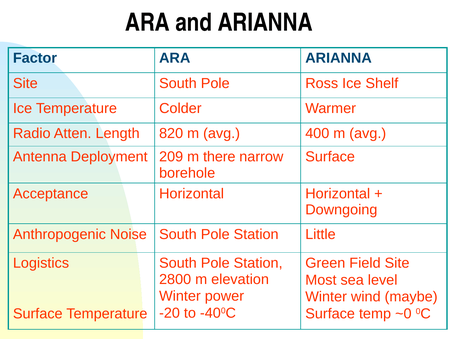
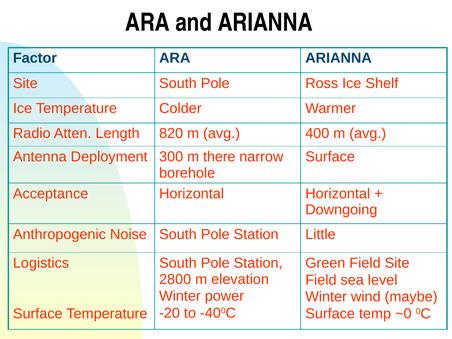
209: 209 -> 300
Most at (321, 280): Most -> Field
